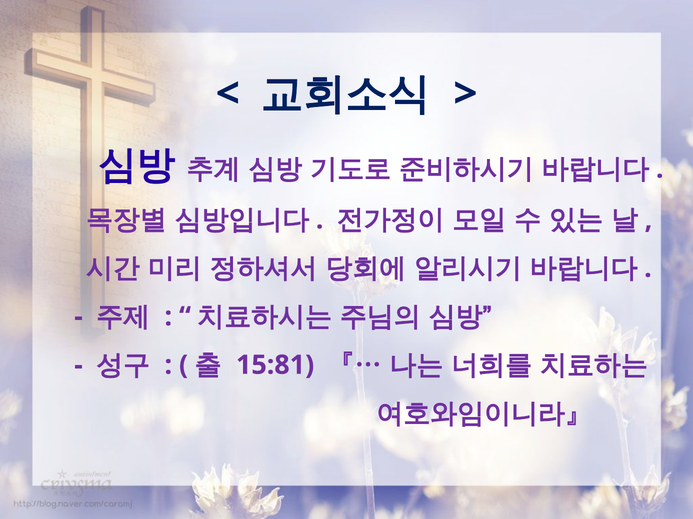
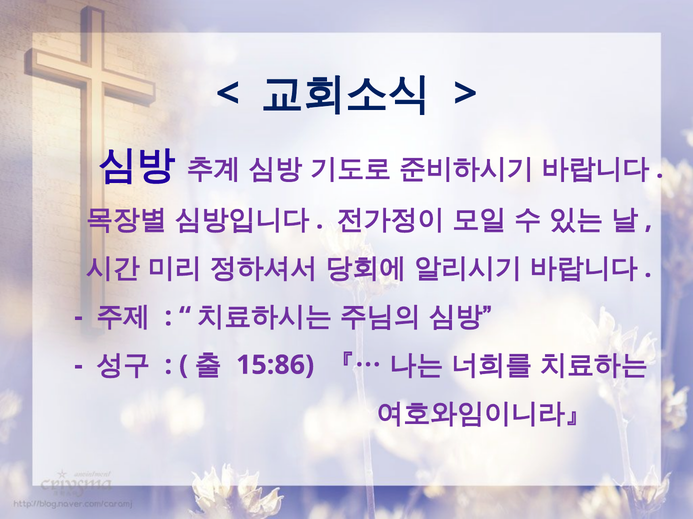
15:81: 15:81 -> 15:86
